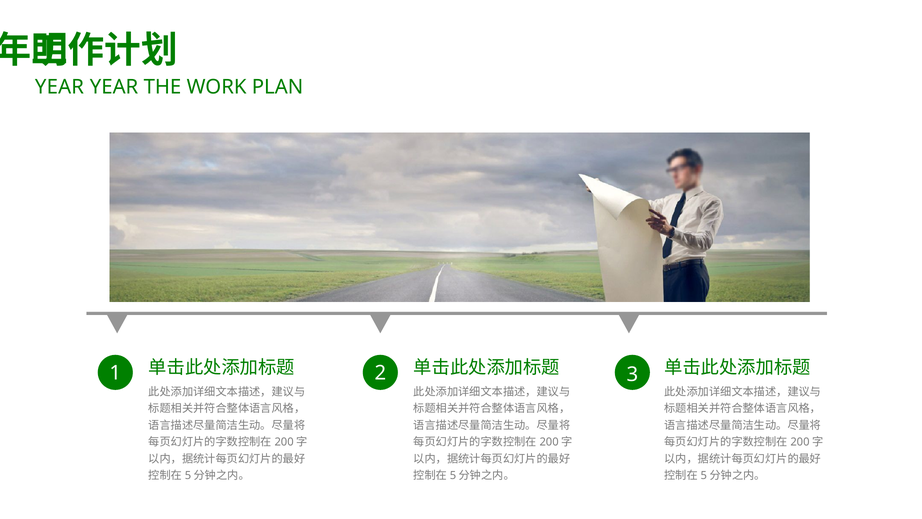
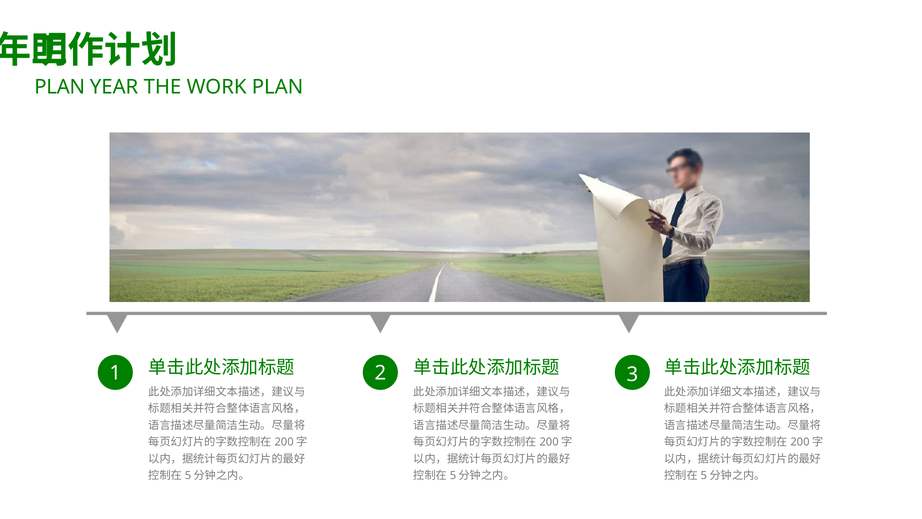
YEAR at (59, 87): YEAR -> PLAN
